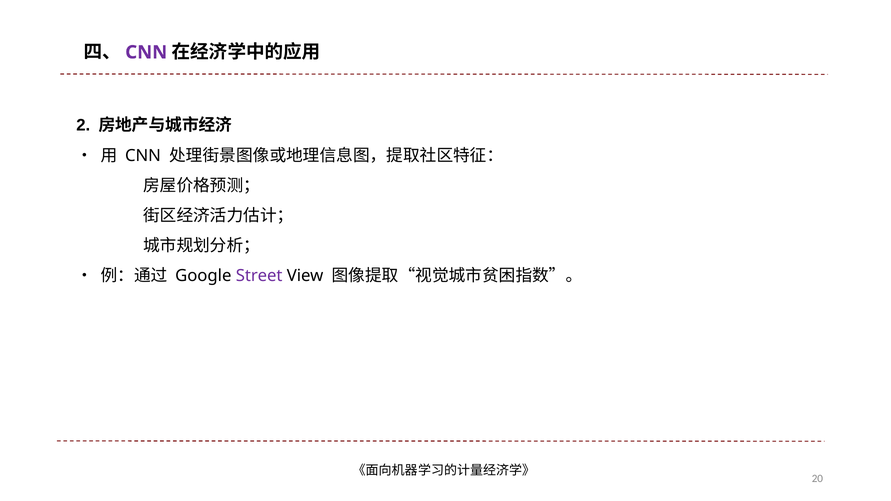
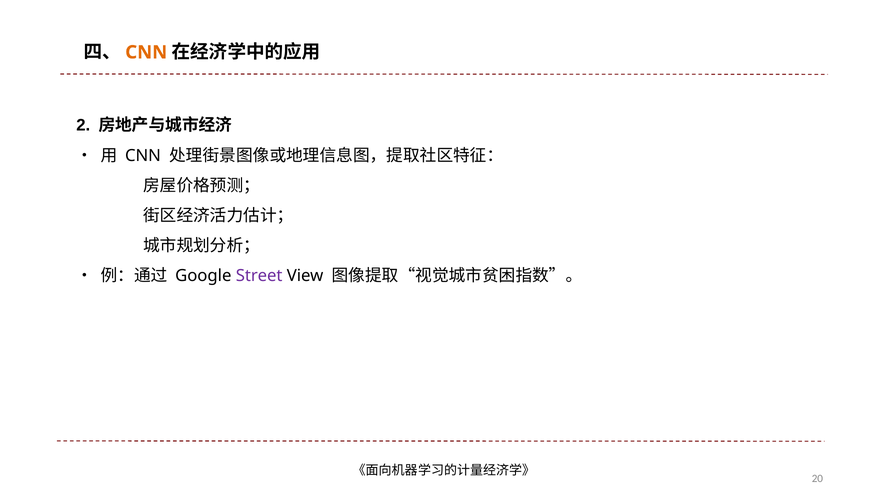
CNN at (146, 52) colour: purple -> orange
